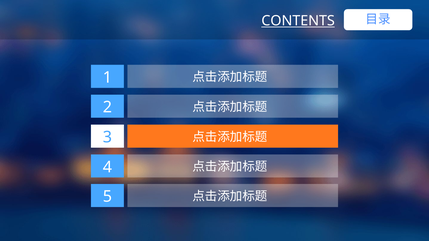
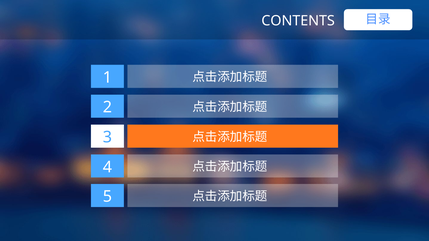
CONTENTS underline: present -> none
